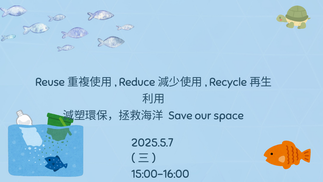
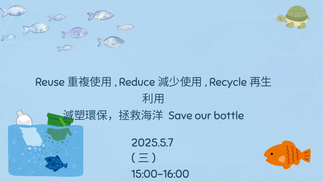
space: space -> bottle
